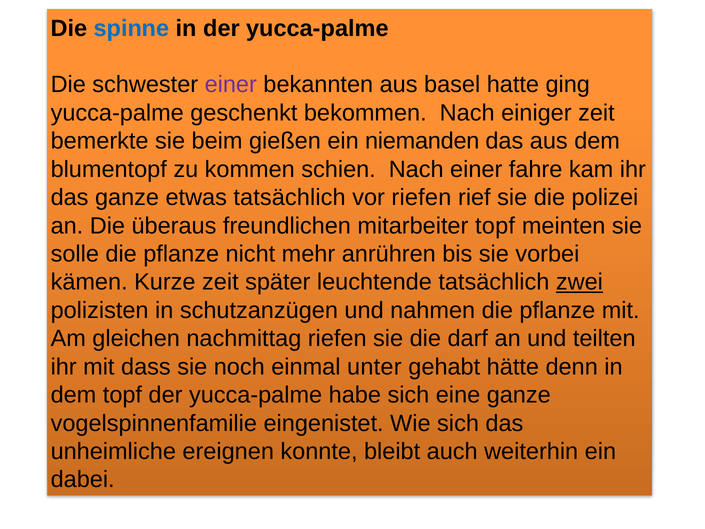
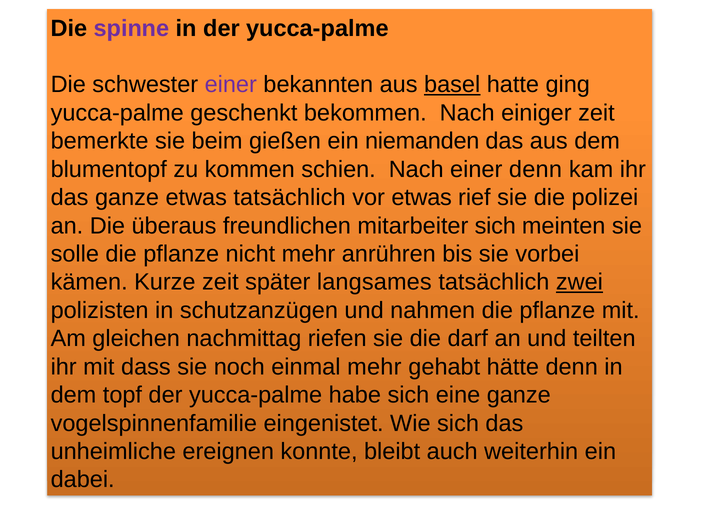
spinne colour: blue -> purple
basel underline: none -> present
einer fahre: fahre -> denn
vor riefen: riefen -> etwas
mitarbeiter topf: topf -> sich
leuchtende: leuchtende -> langsames
einmal unter: unter -> mehr
